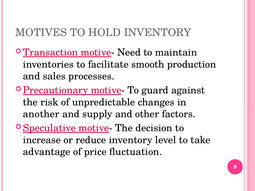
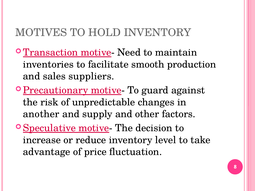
processes: processes -> suppliers
